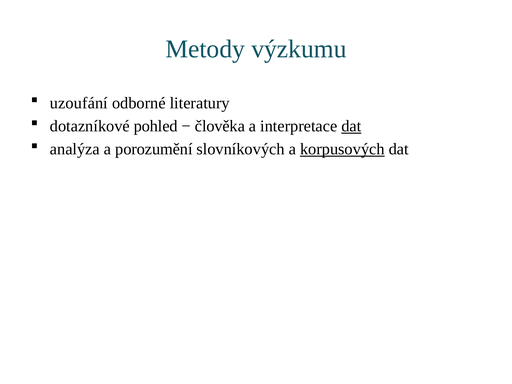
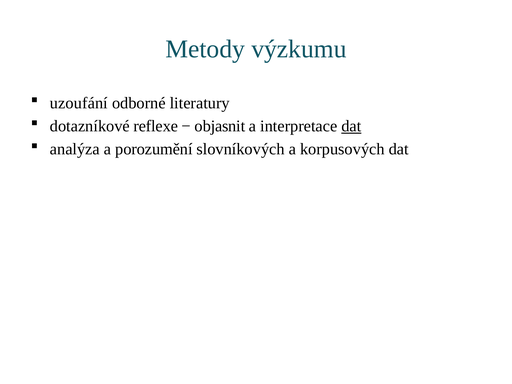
pohled: pohled -> reflexe
člověka: člověka -> objasnit
korpusových underline: present -> none
